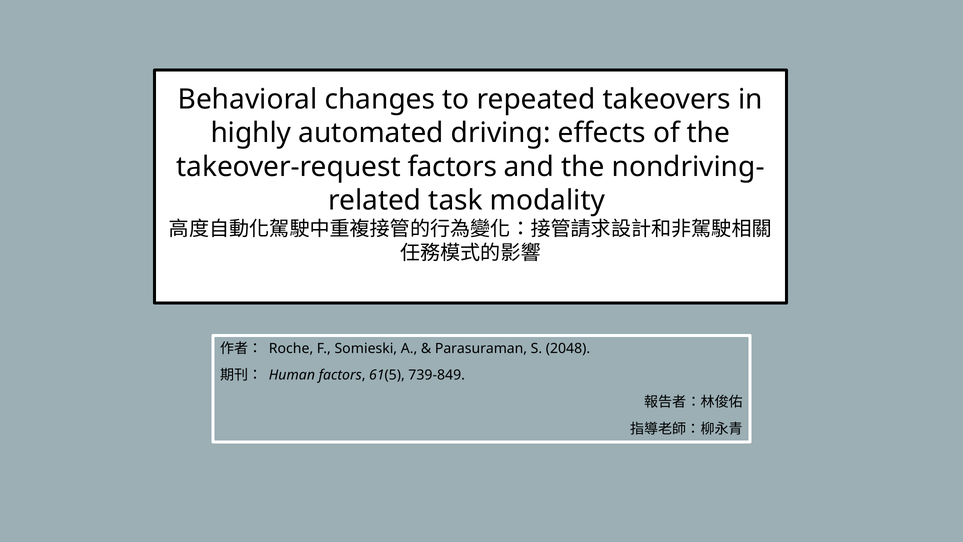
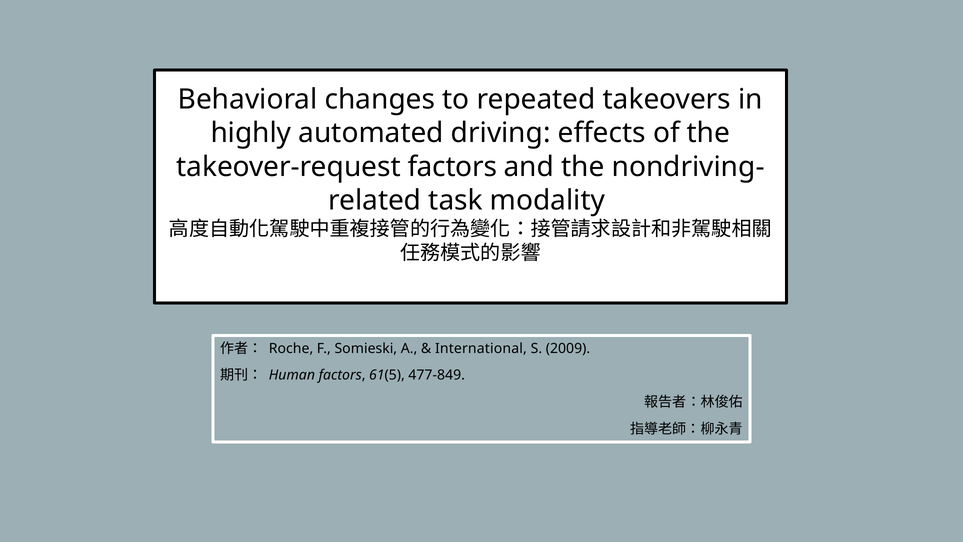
Parasuraman: Parasuraman -> International
2048: 2048 -> 2009
739-849: 739-849 -> 477-849
